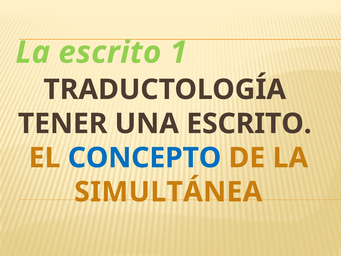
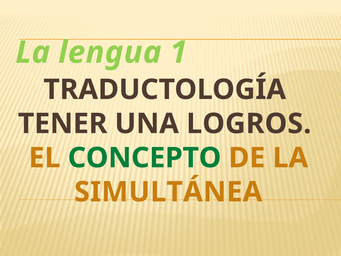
La escrito: escrito -> lengua
UNA ESCRITO: ESCRITO -> LOGROS
CONCEPTO colour: blue -> green
